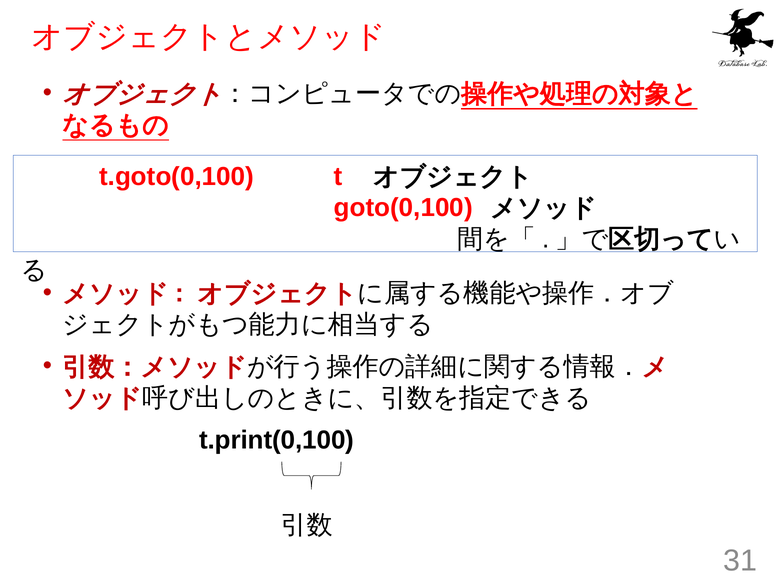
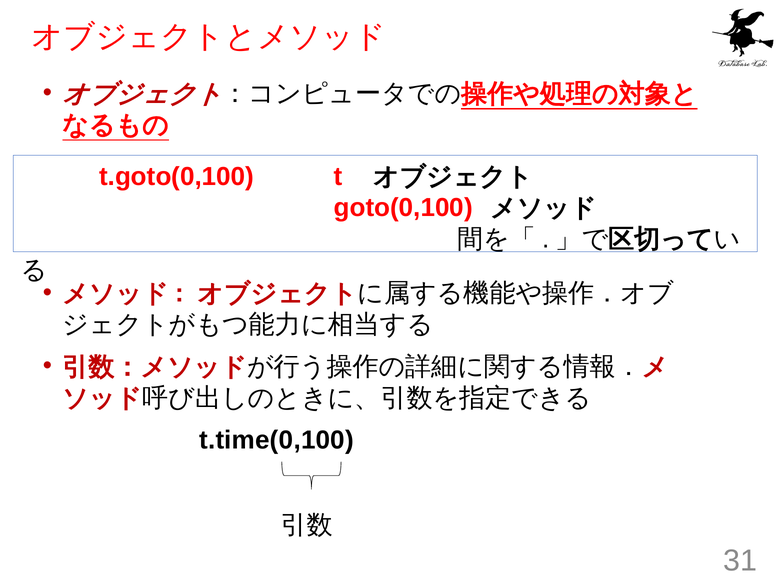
t.print(0,100: t.print(0,100 -> t.time(0,100
